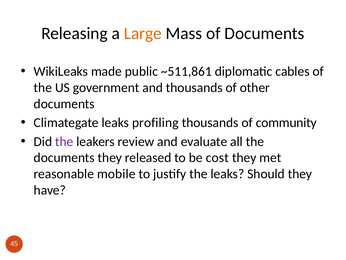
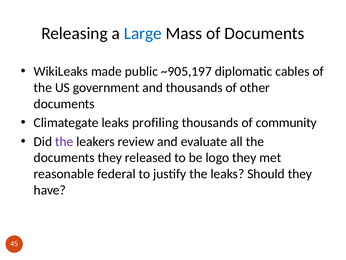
Large colour: orange -> blue
~511,861: ~511,861 -> ~905,197
cost: cost -> logo
mobile: mobile -> federal
